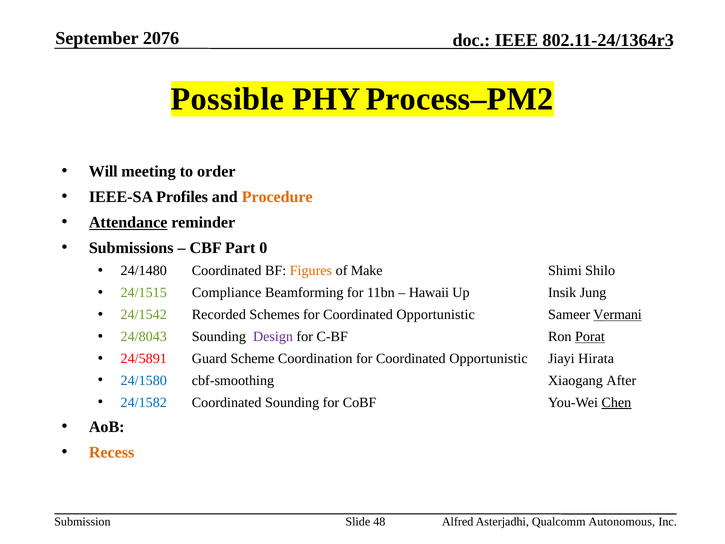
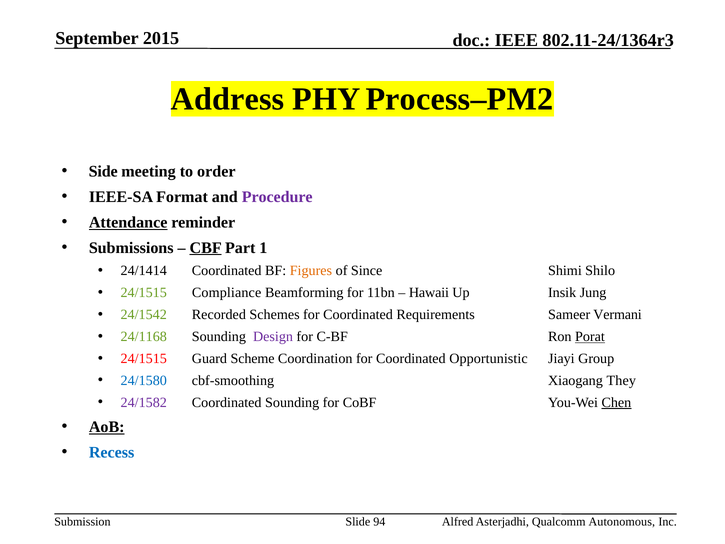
2076: 2076 -> 2015
Possible: Possible -> Address
Will: Will -> Side
Profiles: Profiles -> Format
Procedure colour: orange -> purple
CBF underline: none -> present
0: 0 -> 1
24/1480: 24/1480 -> 24/1414
Make: Make -> Since
Schemes for Coordinated Opportunistic: Opportunistic -> Requirements
Vermani underline: present -> none
24/8043: 24/8043 -> 24/1168
24/5891 at (144, 358): 24/5891 -> 24/1515
Hirata: Hirata -> Group
After: After -> They
24/1582 colour: blue -> purple
AoB underline: none -> present
Recess colour: orange -> blue
48: 48 -> 94
